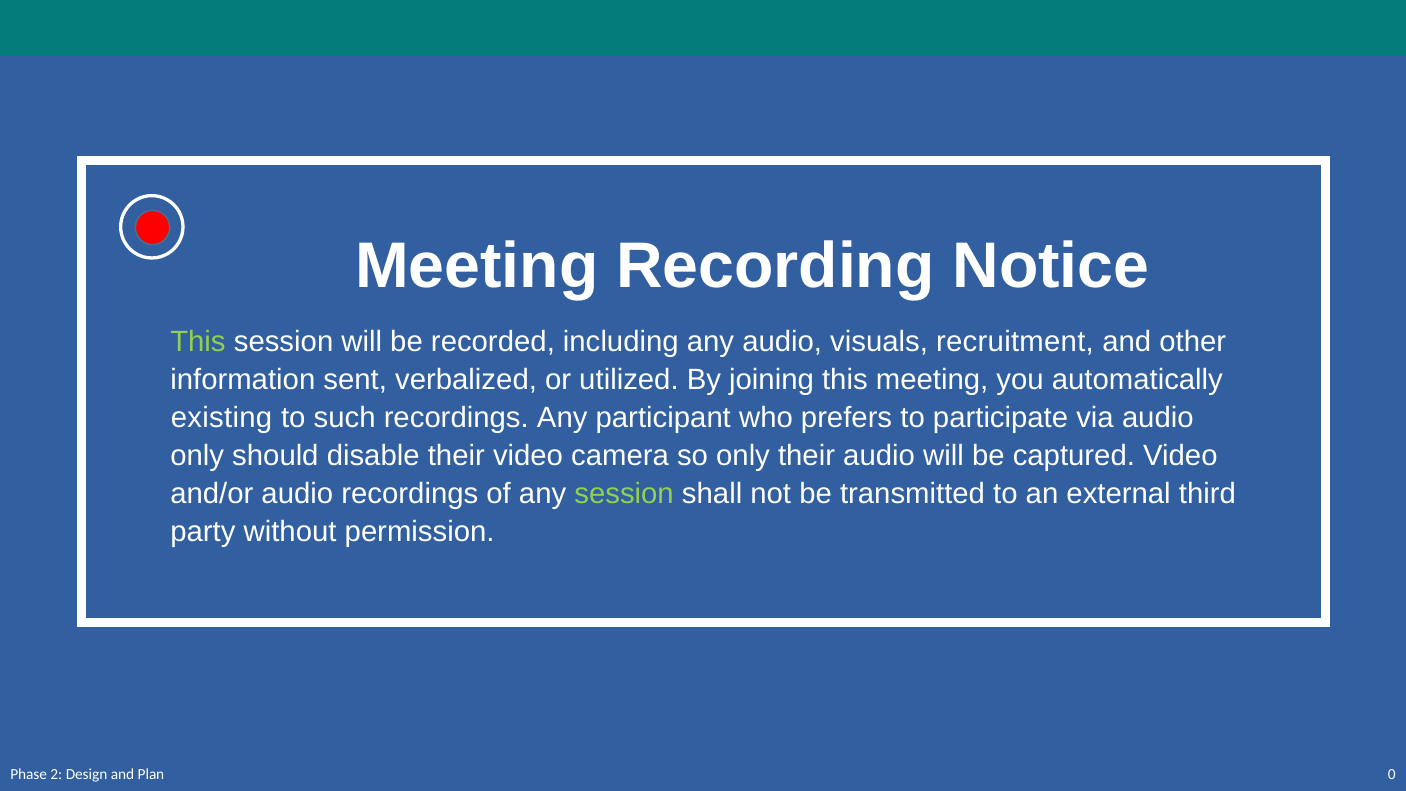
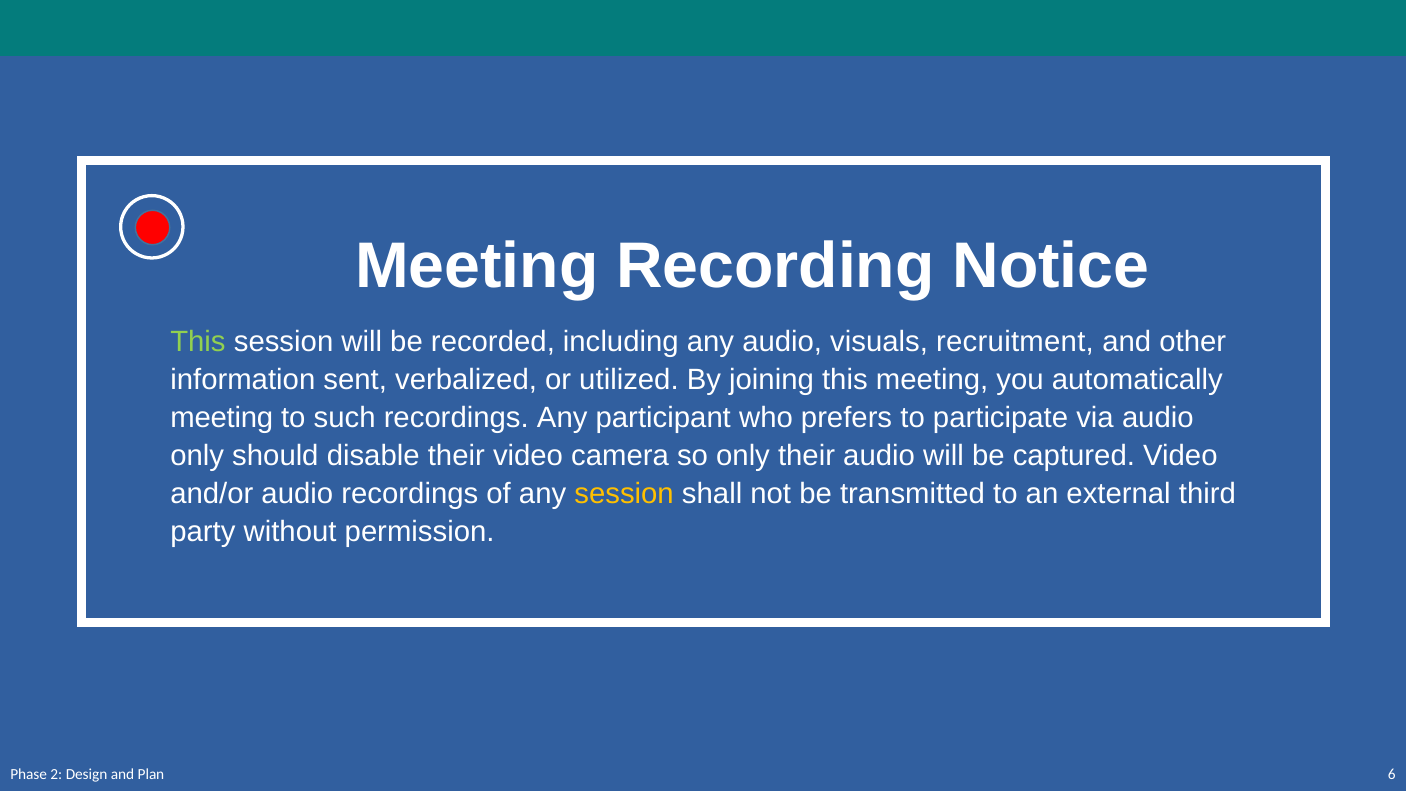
existing at (222, 417): existing -> meeting
session at (624, 494) colour: light green -> yellow
0: 0 -> 6
